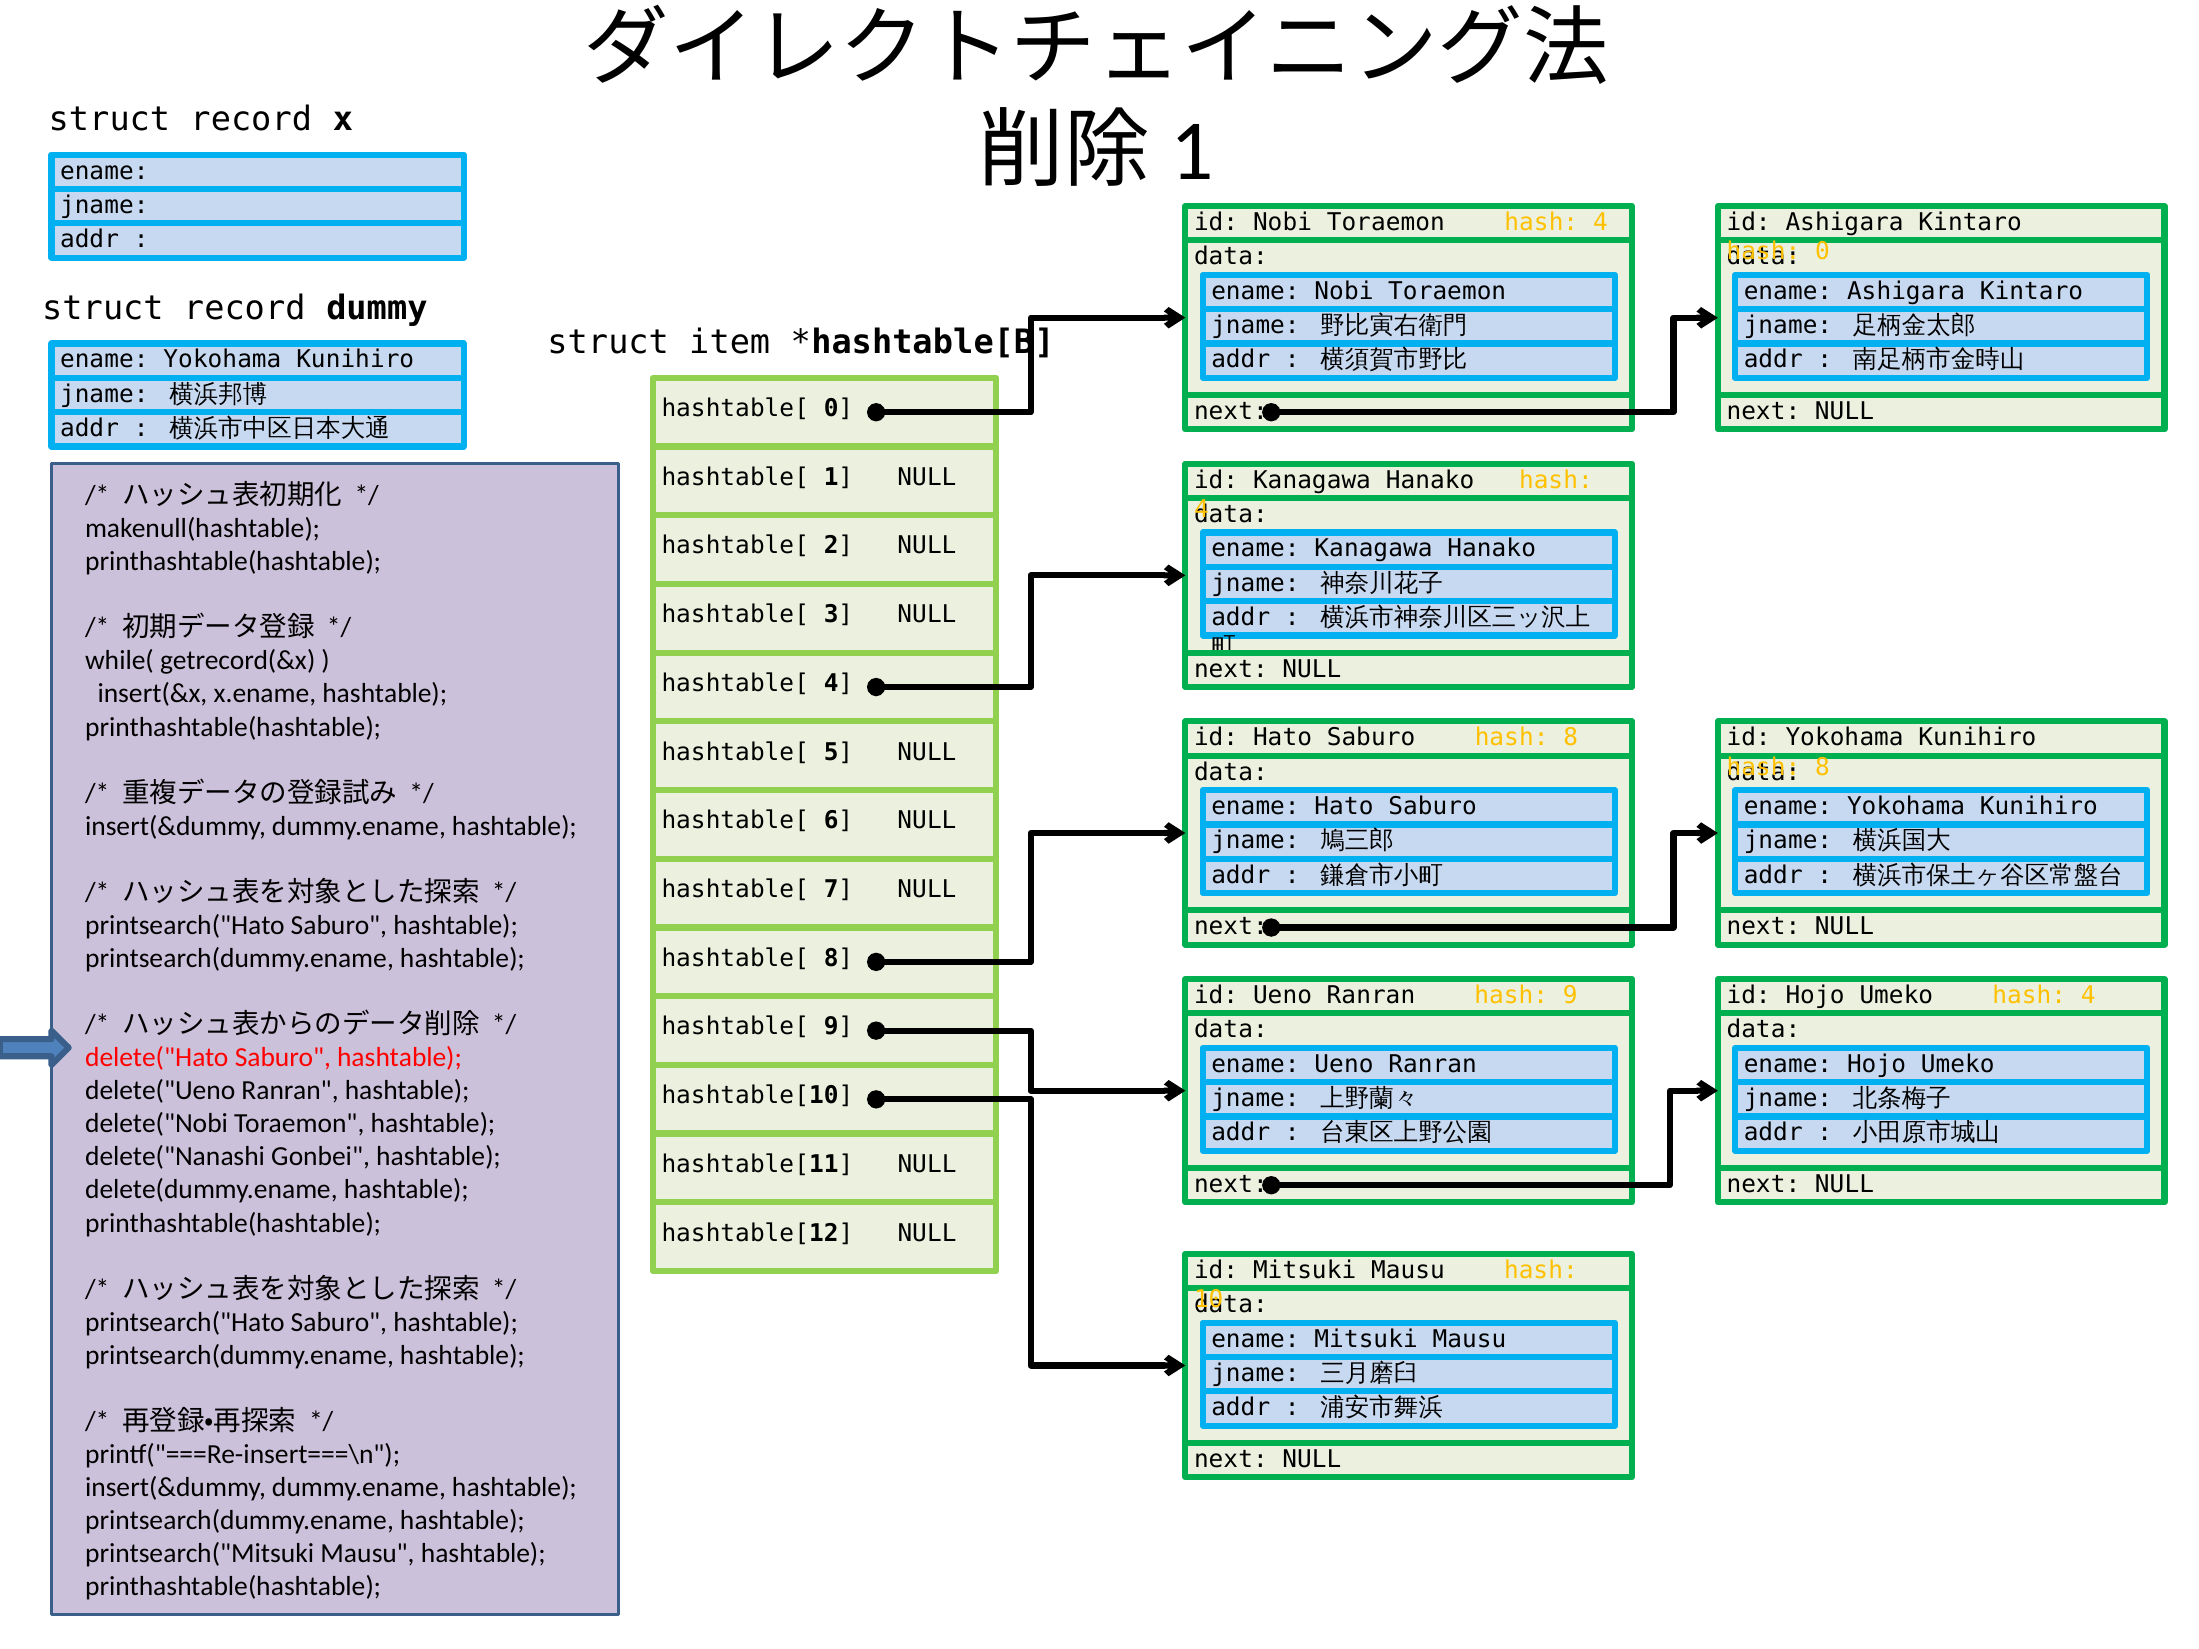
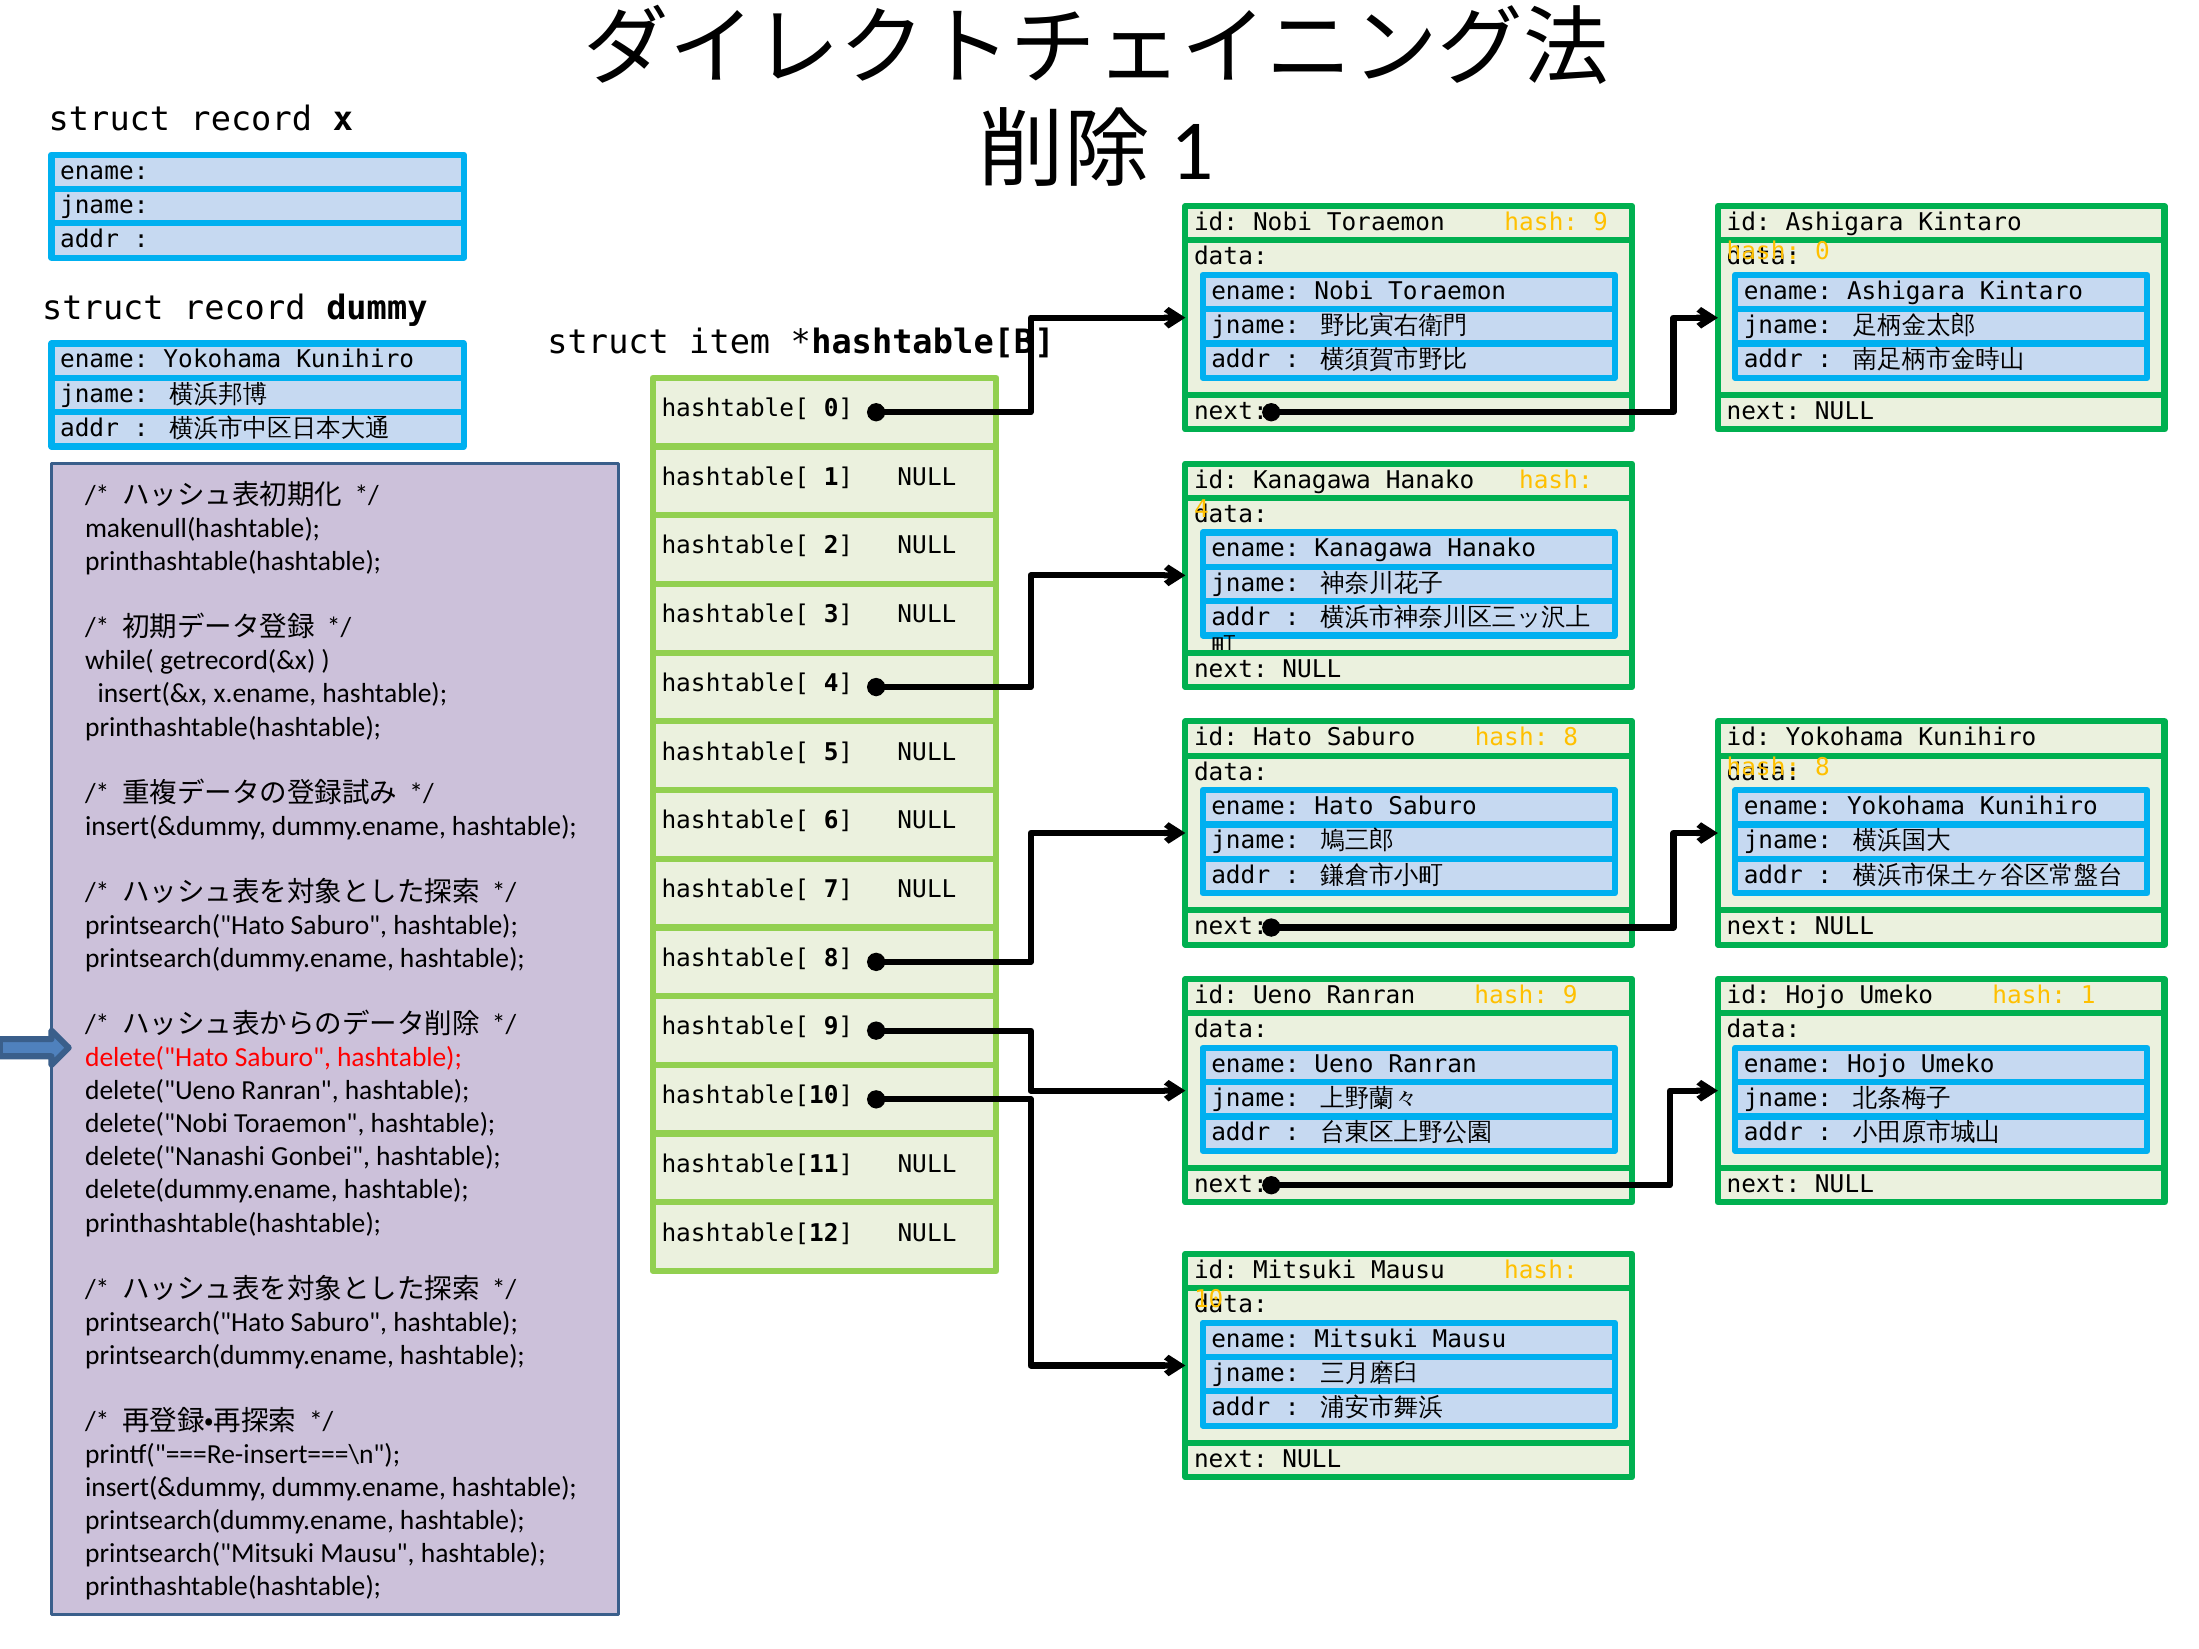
Toraemon hash 4: 4 -> 9
Umeko hash 4: 4 -> 1
